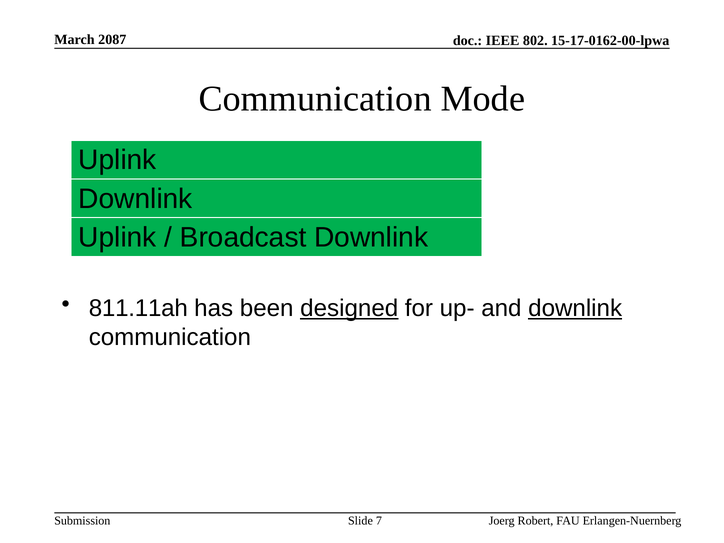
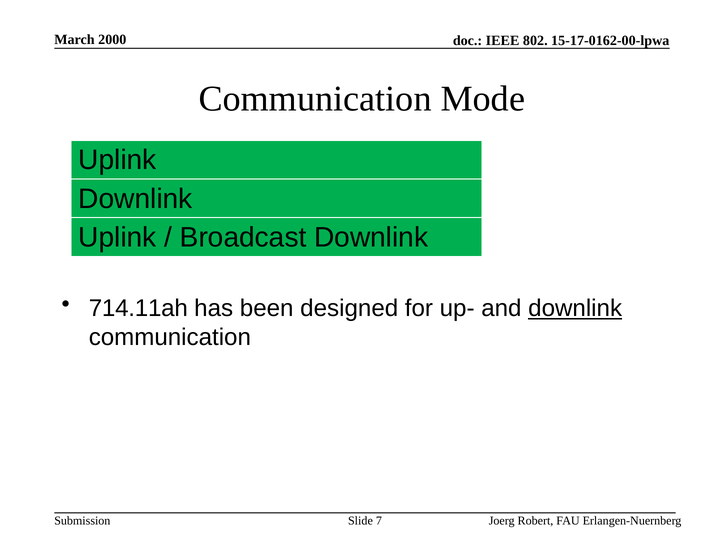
2087: 2087 -> 2000
811.11ah: 811.11ah -> 714.11ah
designed underline: present -> none
